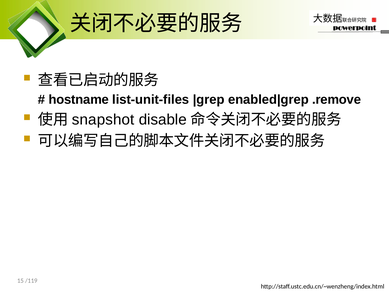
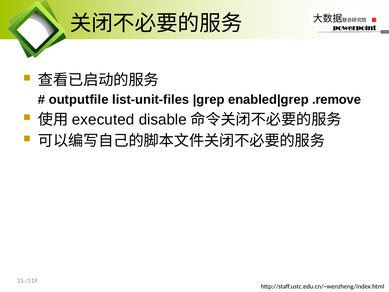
hostname: hostname -> outputfile
snapshot: snapshot -> executed
